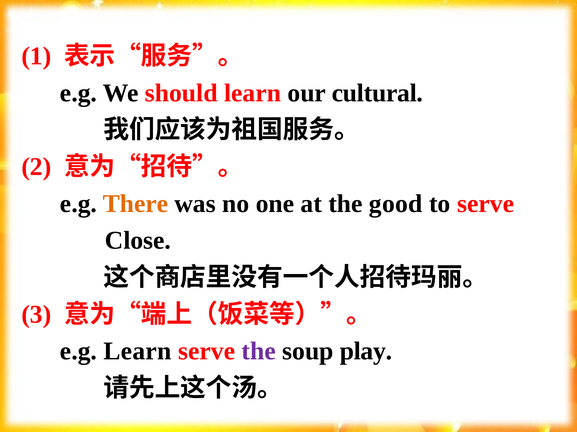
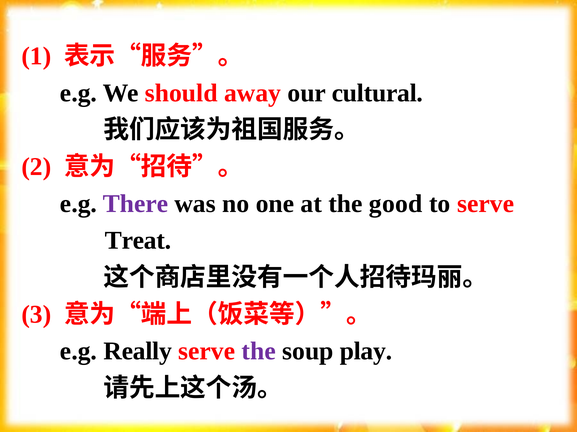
should learn: learn -> away
There colour: orange -> purple
Close: Close -> Treat
e.g Learn: Learn -> Really
